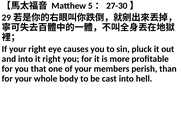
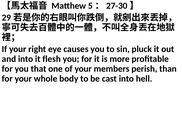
it right: right -> flesh
